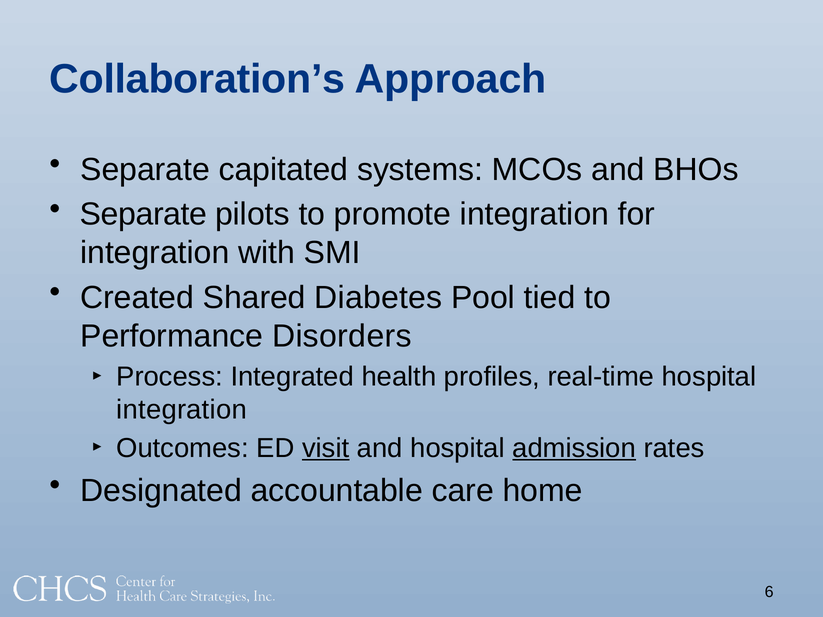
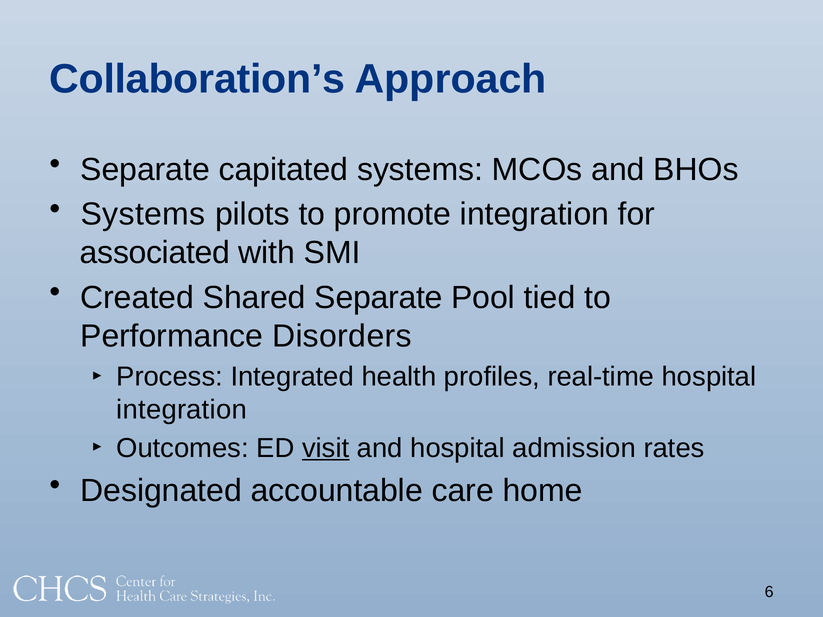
Separate at (143, 214): Separate -> Systems
integration at (155, 253): integration -> associated
Shared Diabetes: Diabetes -> Separate
admission underline: present -> none
